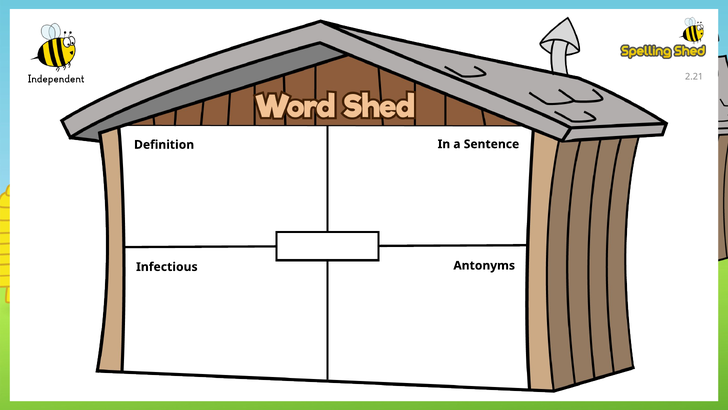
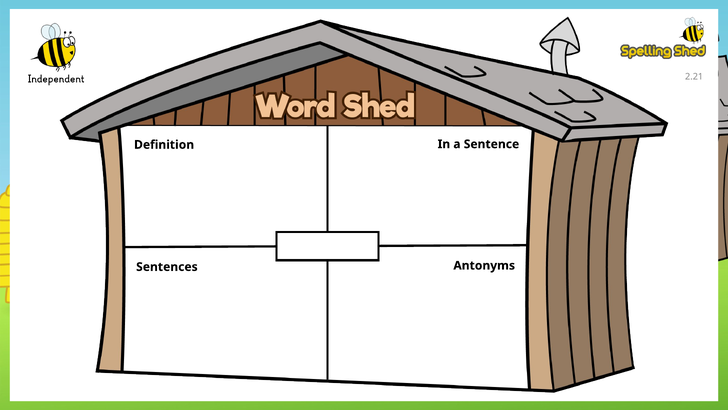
Infectious: Infectious -> Sentences
